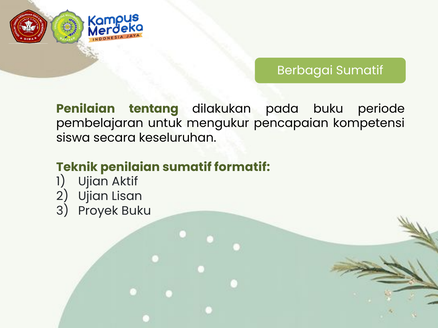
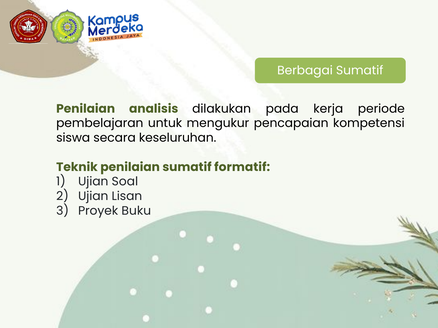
tentang: tentang -> analisis
pada buku: buku -> kerja
Aktif: Aktif -> Soal
